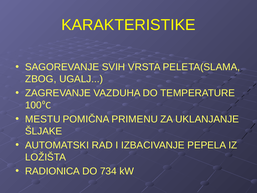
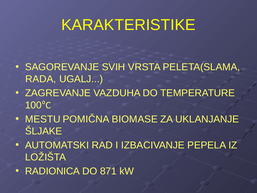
ZBOG: ZBOG -> RADA
PRIMENU: PRIMENU -> BIOMASE
734: 734 -> 871
